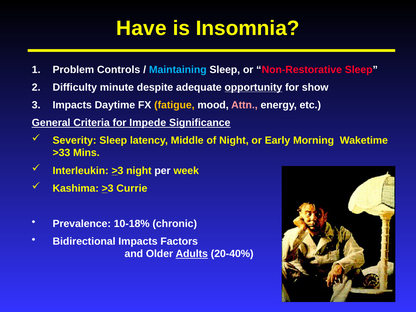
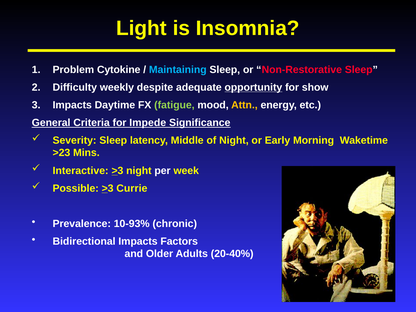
Have: Have -> Light
Controls: Controls -> Cytokine
minute: minute -> weekly
fatigue colour: yellow -> light green
Attn colour: pink -> yellow
>33: >33 -> >23
Interleukin: Interleukin -> Interactive
Kashima: Kashima -> Possible
10-18%: 10-18% -> 10-93%
Adults underline: present -> none
